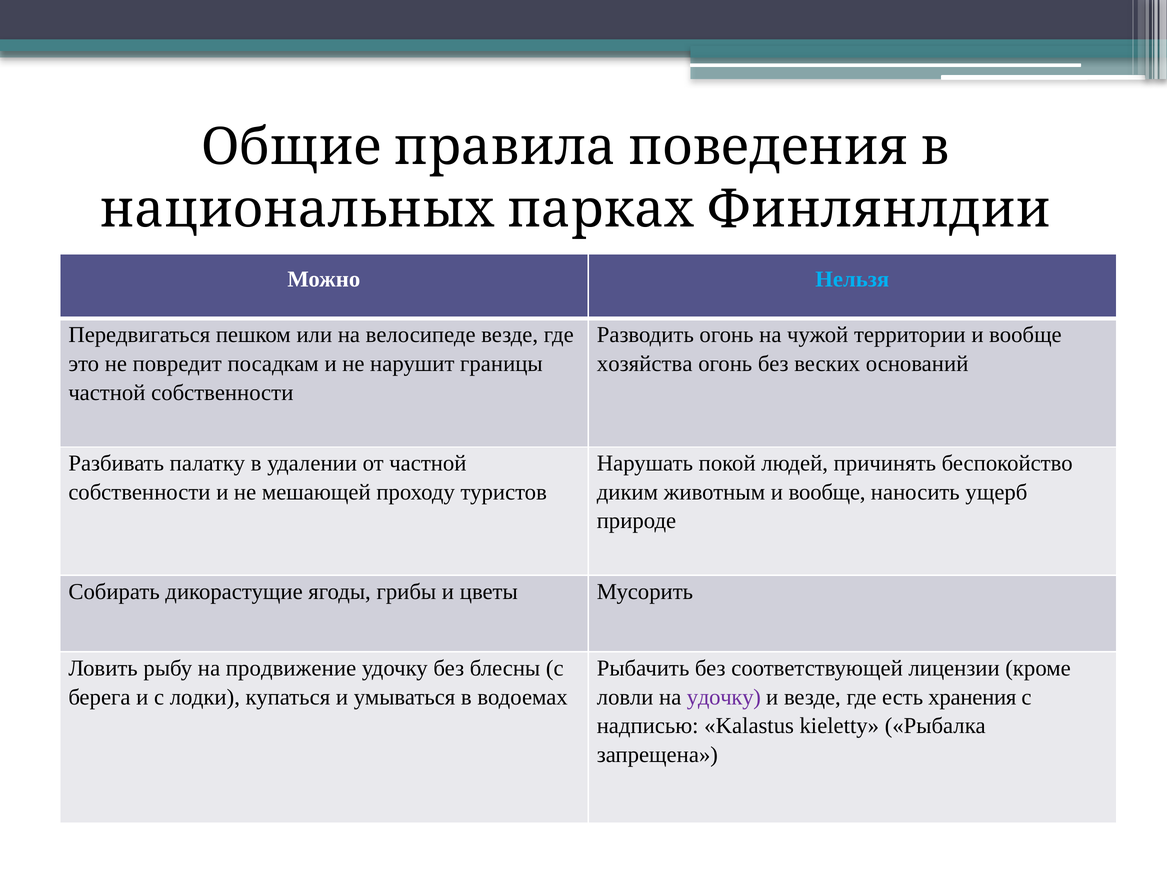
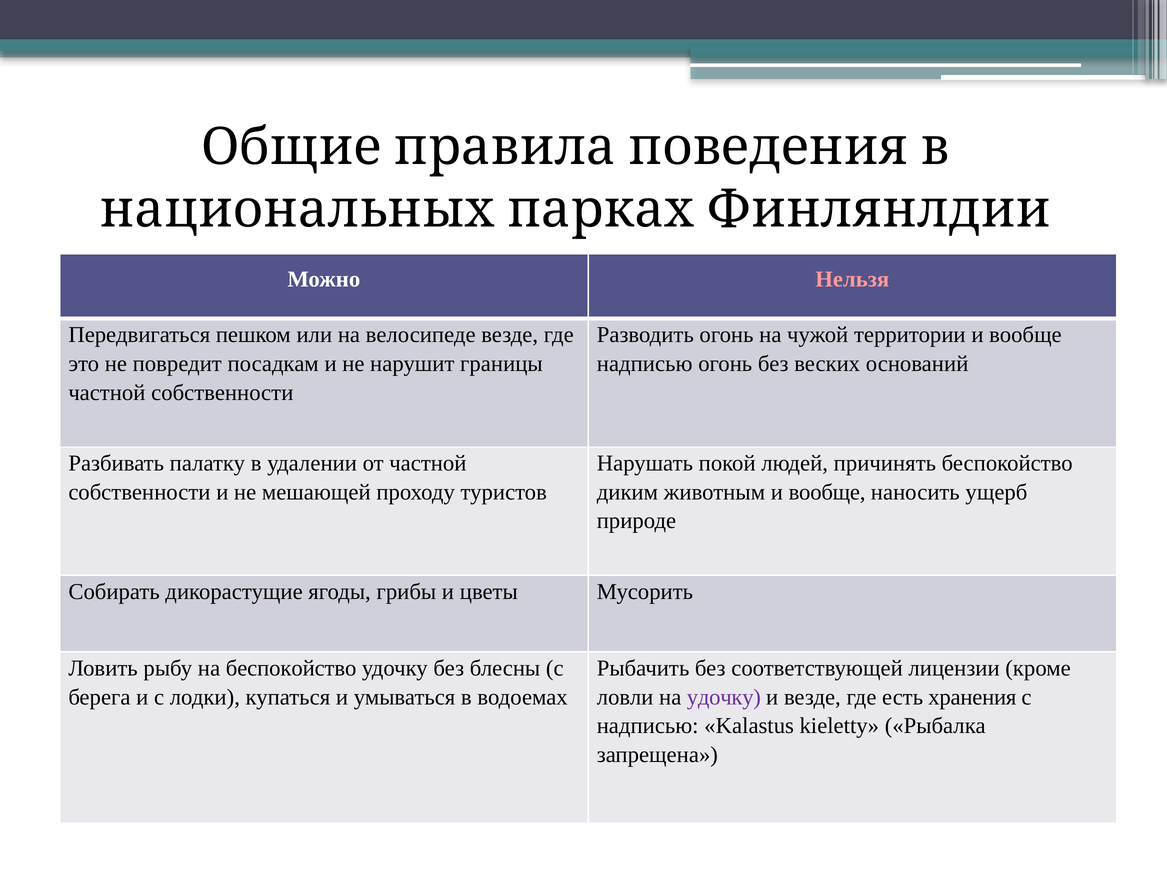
Нельзя colour: light blue -> pink
хозяйства at (645, 364): хозяйства -> надписью
на продвижение: продвижение -> беспокойство
